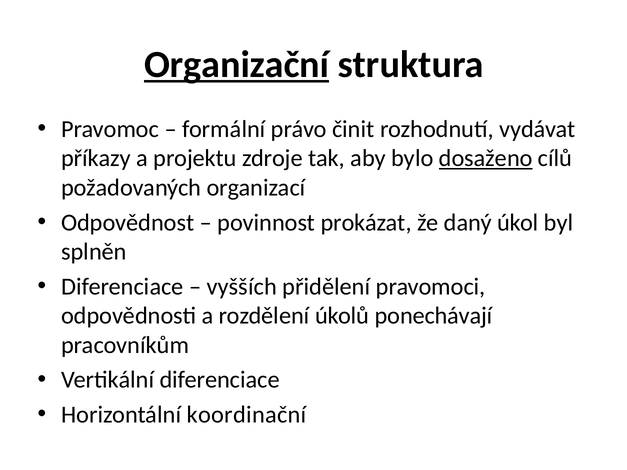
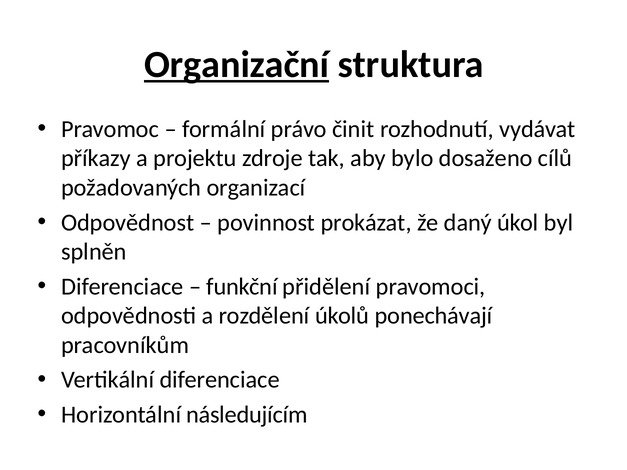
dosaženo underline: present -> none
vyšších: vyšších -> funkční
koordinační: koordinační -> následujícím
